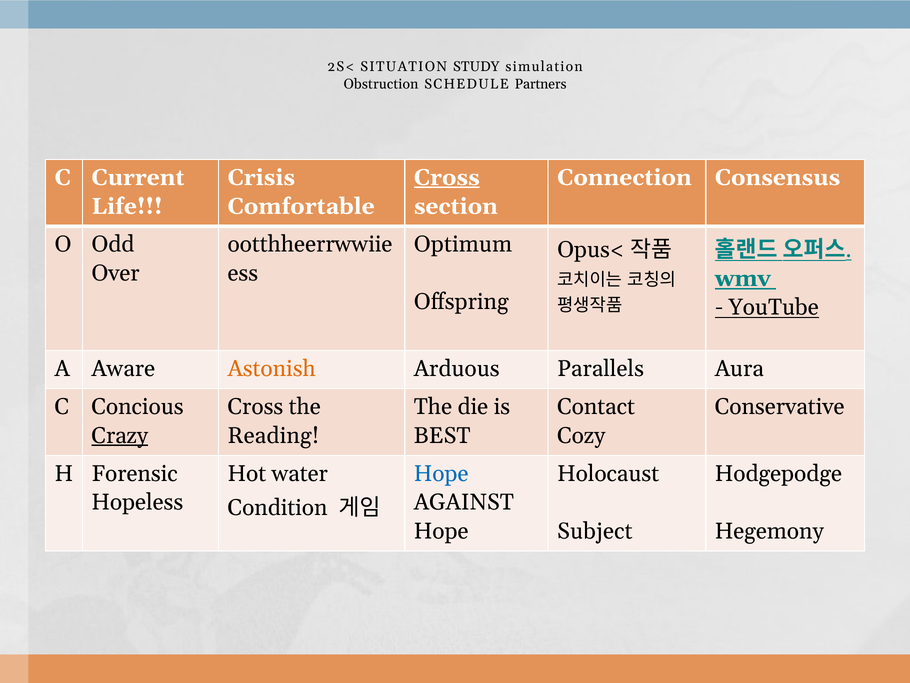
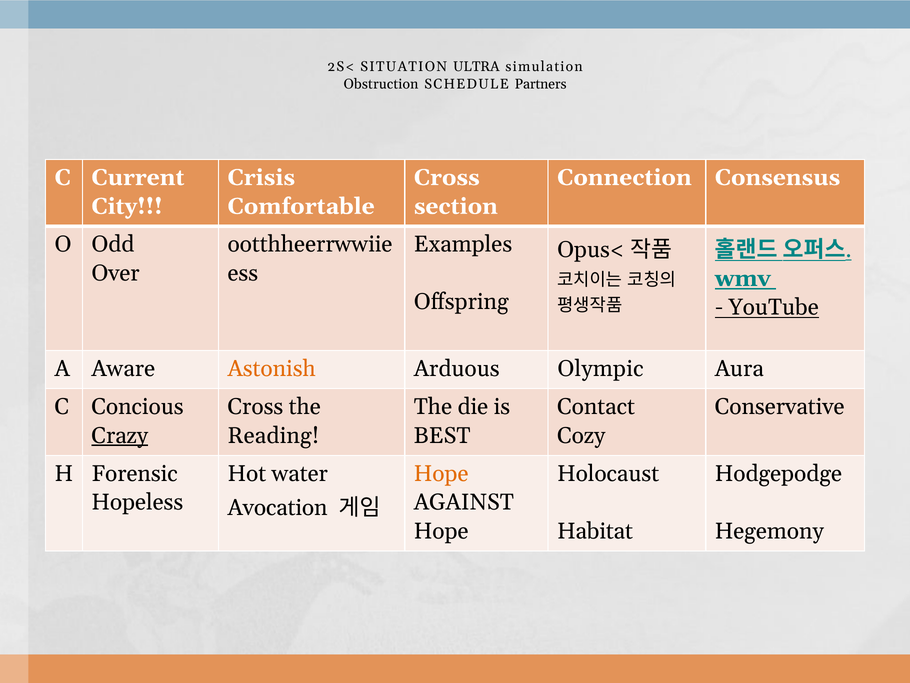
STUDY: STUDY -> ULTRA
Cross at (447, 177) underline: present -> none
Life: Life -> City
Optimum: Optimum -> Examples
Parallels: Parallels -> Olympic
Hope at (441, 473) colour: blue -> orange
Condition: Condition -> Avocation
Subject: Subject -> Habitat
